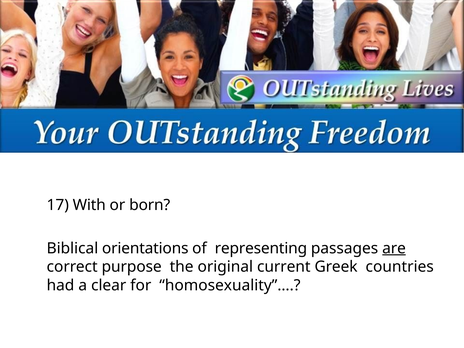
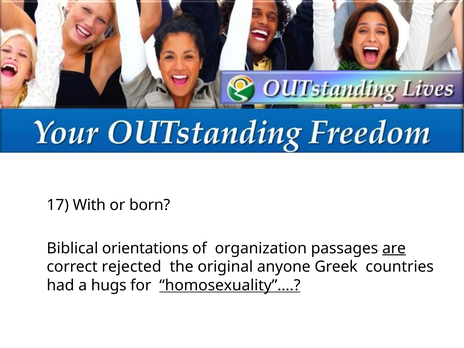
representing: representing -> organization
purpose: purpose -> rejected
current: current -> anyone
clear: clear -> hugs
homosexuality”… underline: none -> present
